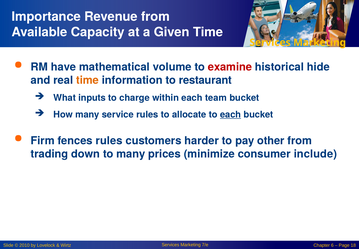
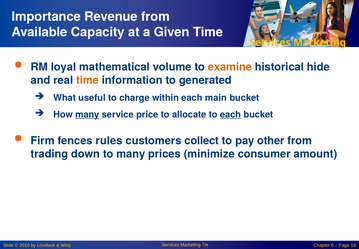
have: have -> loyal
examine colour: red -> orange
restaurant: restaurant -> generated
inputs: inputs -> useful
team: team -> main
many at (87, 114) underline: none -> present
service rules: rules -> price
harder: harder -> collect
include: include -> amount
